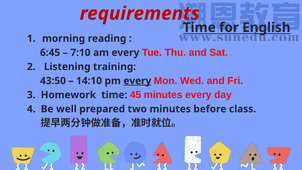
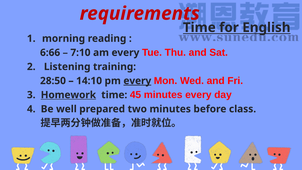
6:45: 6:45 -> 6:66
43:50: 43:50 -> 28:50
Homework underline: none -> present
